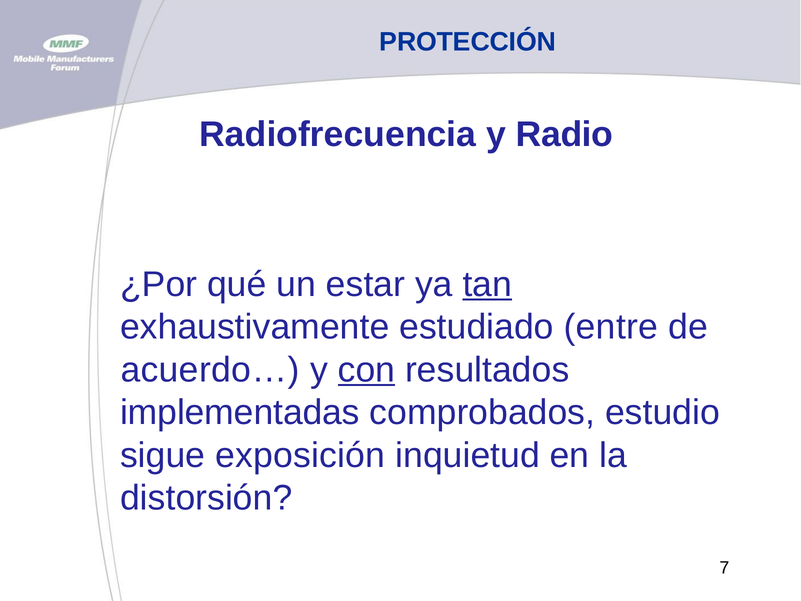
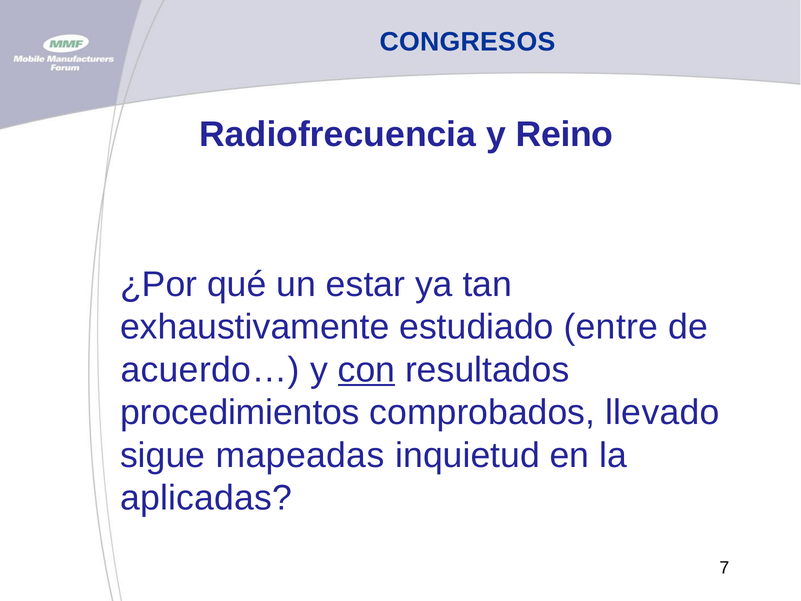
PROTECCIÓN: PROTECCIÓN -> CONGRESOS
Radio: Radio -> Reino
tan underline: present -> none
implementadas: implementadas -> procedimientos
estudio: estudio -> llevado
exposición: exposición -> mapeadas
distorsión: distorsión -> aplicadas
